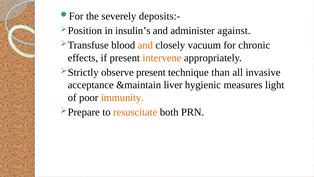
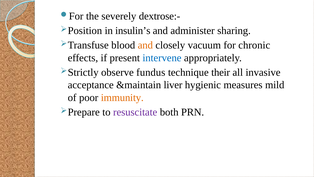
deposits:-: deposits:- -> dextrose:-
against: against -> sharing
intervene colour: orange -> blue
observe present: present -> fundus
than: than -> their
light: light -> mild
resuscitate colour: orange -> purple
